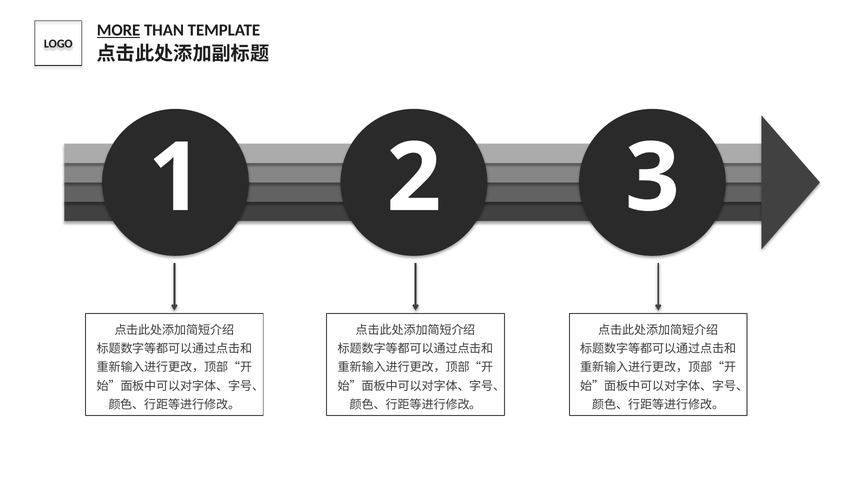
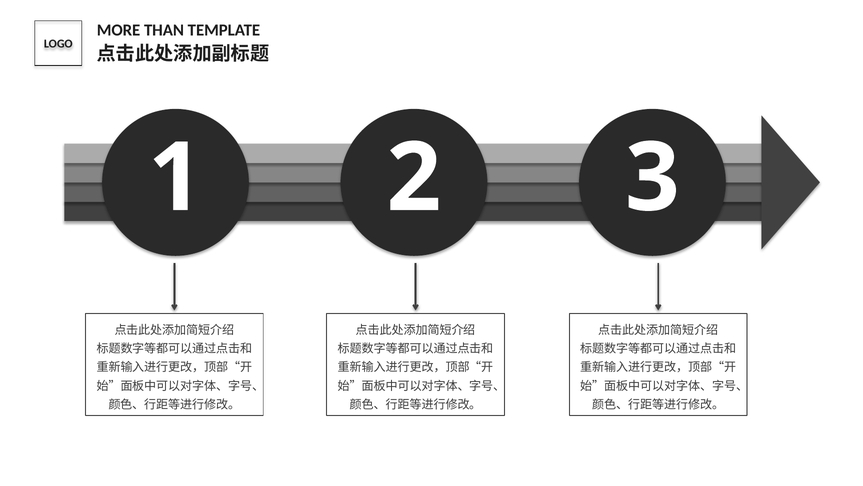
MORE underline: present -> none
